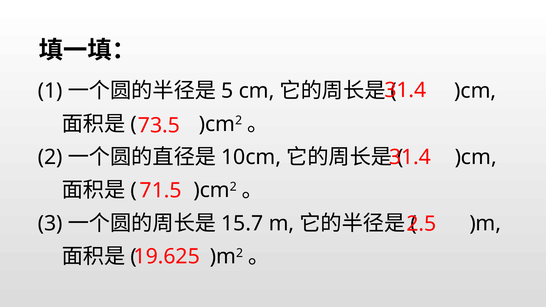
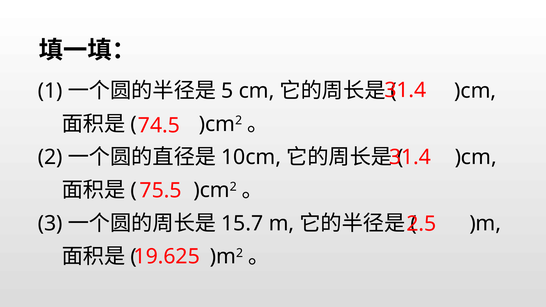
73.5: 73.5 -> 74.5
71.5: 71.5 -> 75.5
